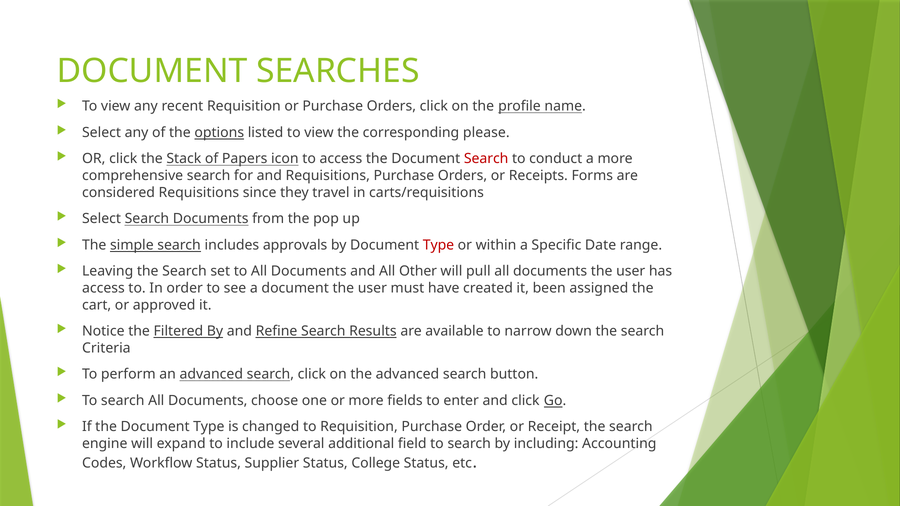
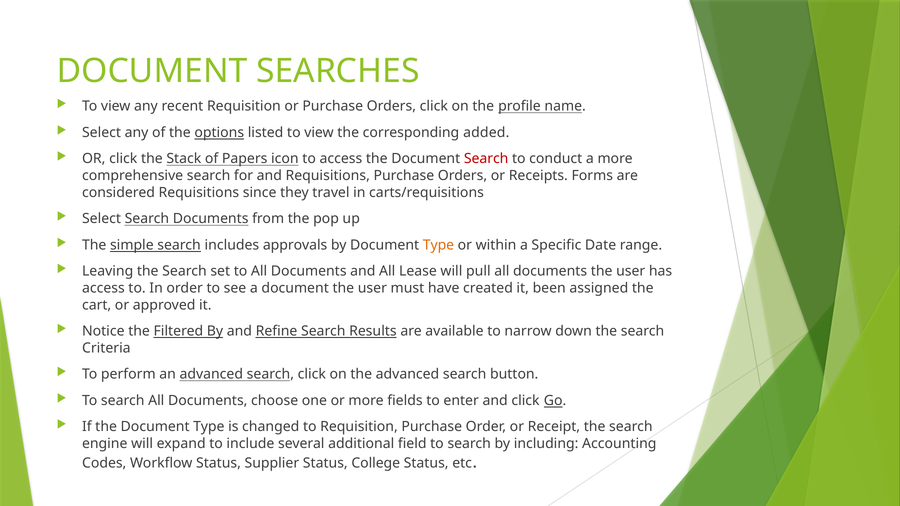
please: please -> added
Type at (438, 245) colour: red -> orange
Other: Other -> Lease
